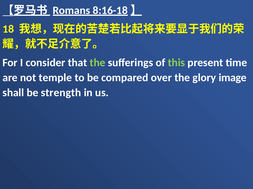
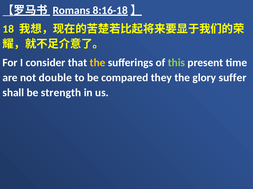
the at (98, 63) colour: light green -> yellow
temple: temple -> double
over: over -> they
image: image -> suffer
